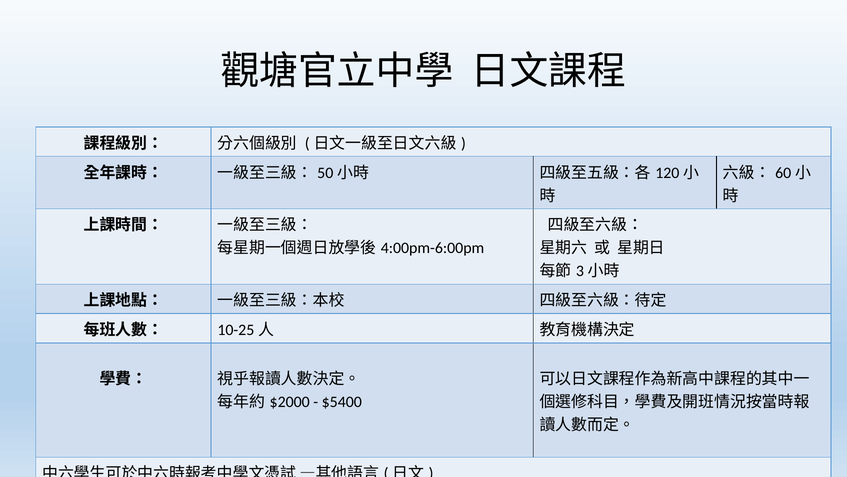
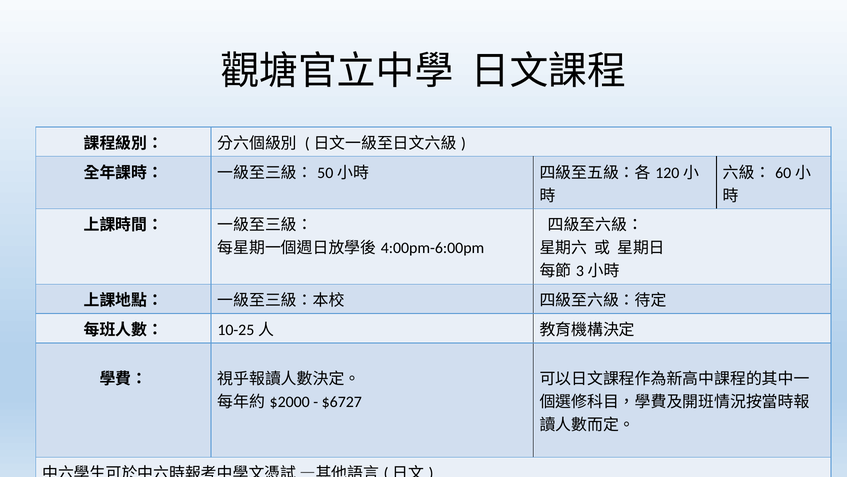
$5400: $5400 -> $6727
